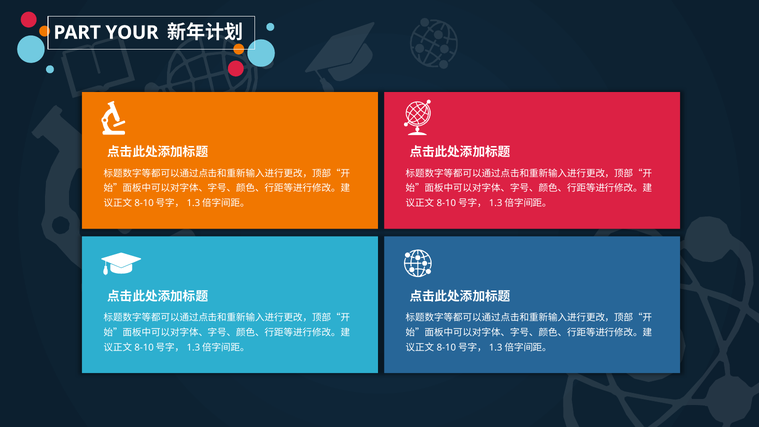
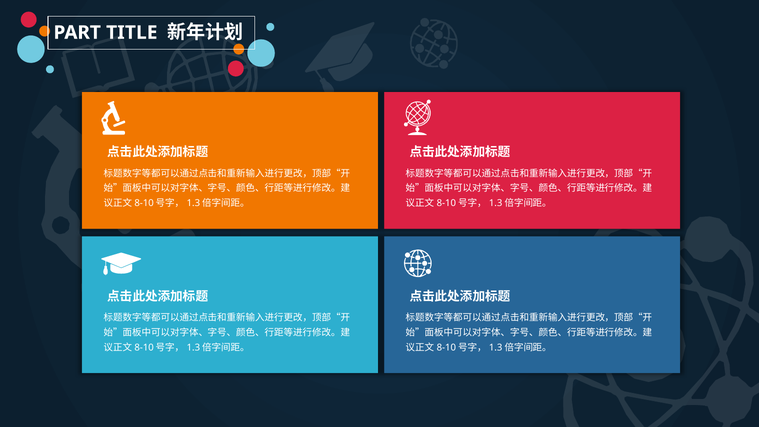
YOUR: YOUR -> TITLE
